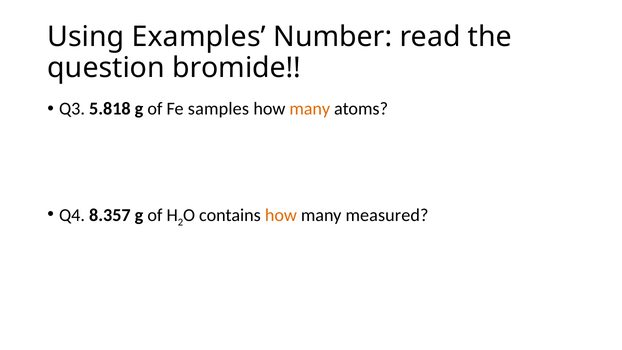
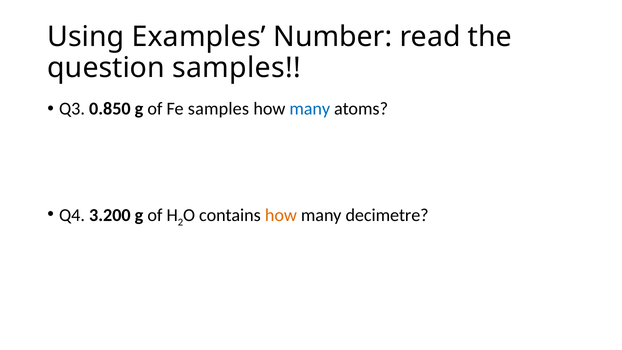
question bromide: bromide -> samples
5.818: 5.818 -> 0.850
many at (310, 109) colour: orange -> blue
8.357: 8.357 -> 3.200
measured: measured -> decimetre
